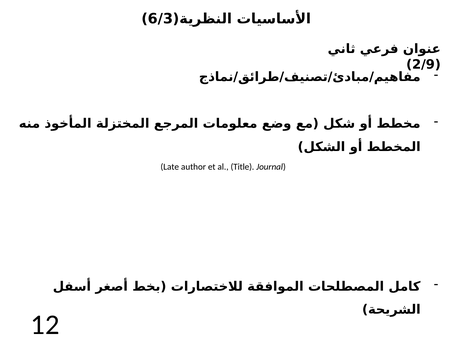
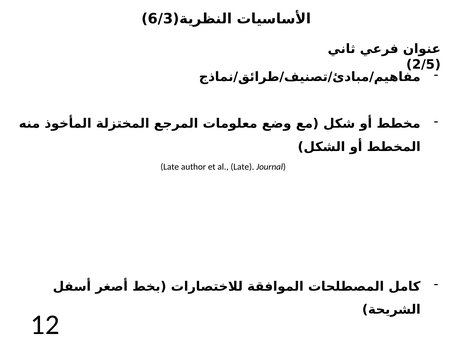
2/9: 2/9 -> 2/5
al Title: Title -> Late
